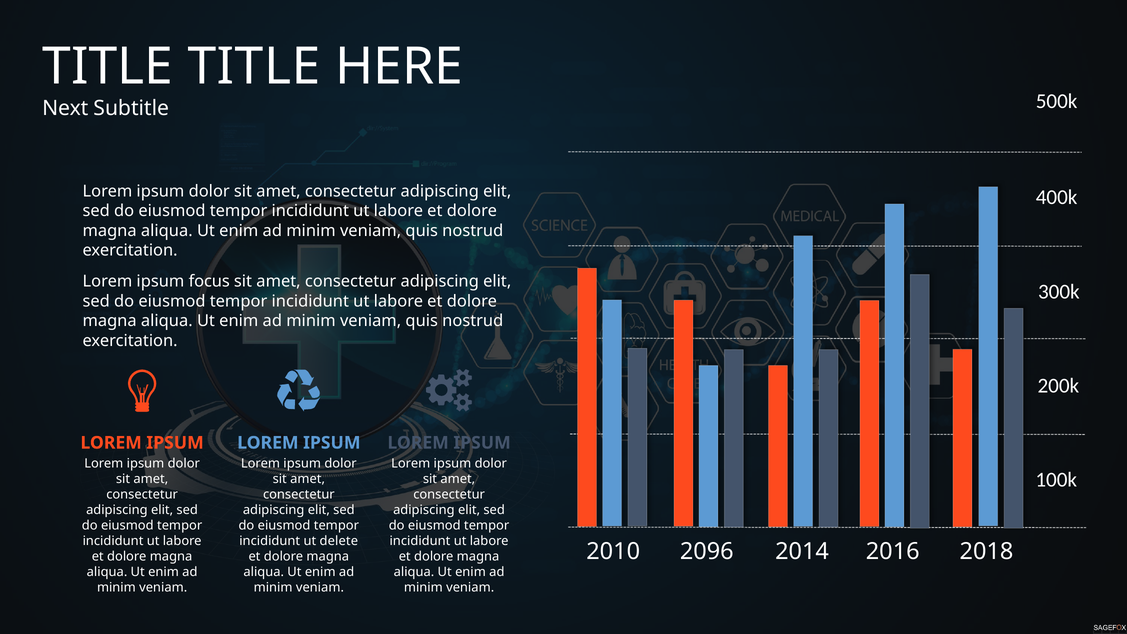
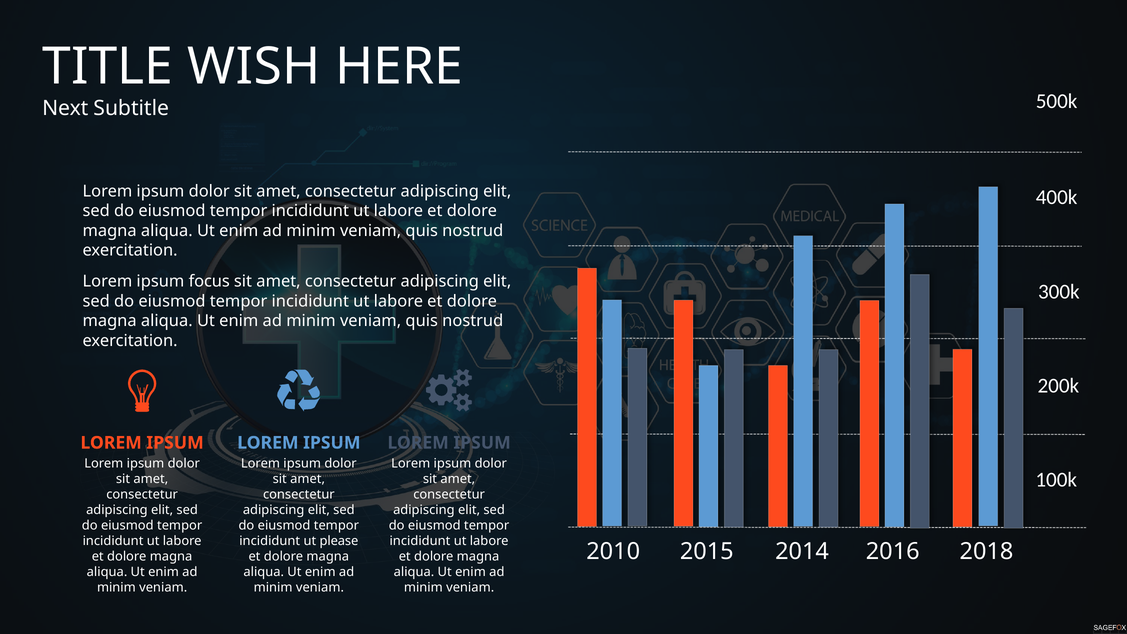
TITLE TITLE: TITLE -> WISH
delete: delete -> please
2096: 2096 -> 2015
